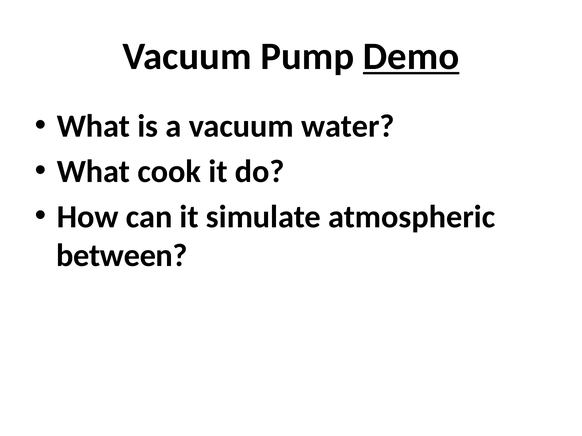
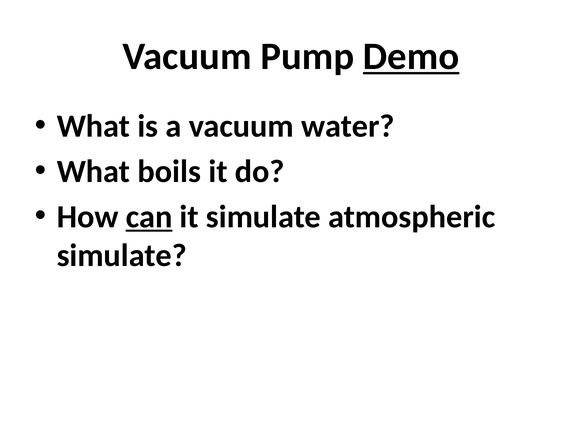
cook: cook -> boils
can underline: none -> present
between at (122, 256): between -> simulate
